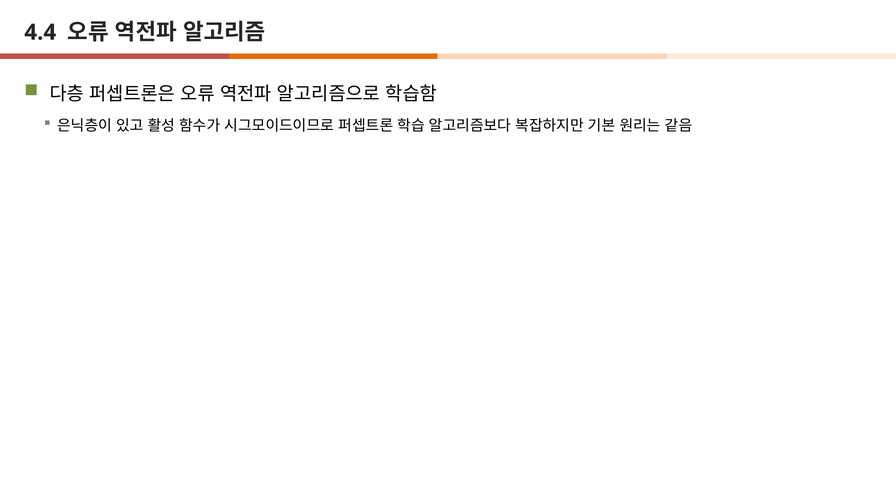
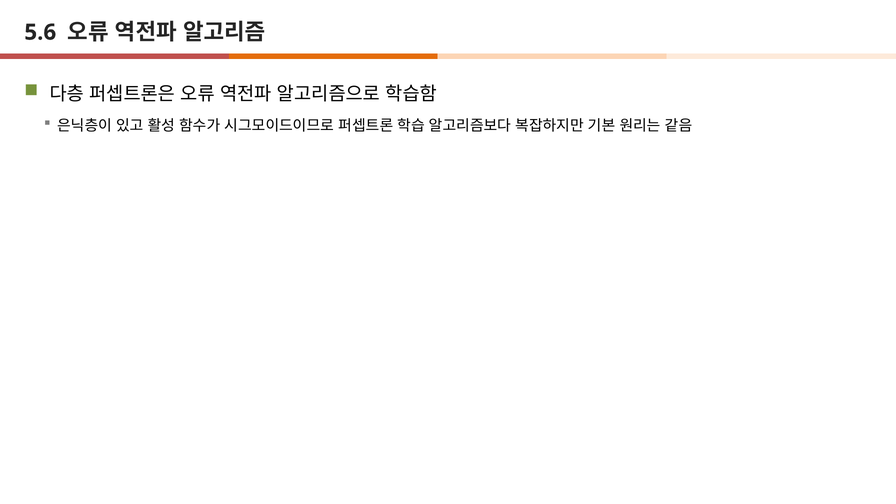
4.4: 4.4 -> 5.6
